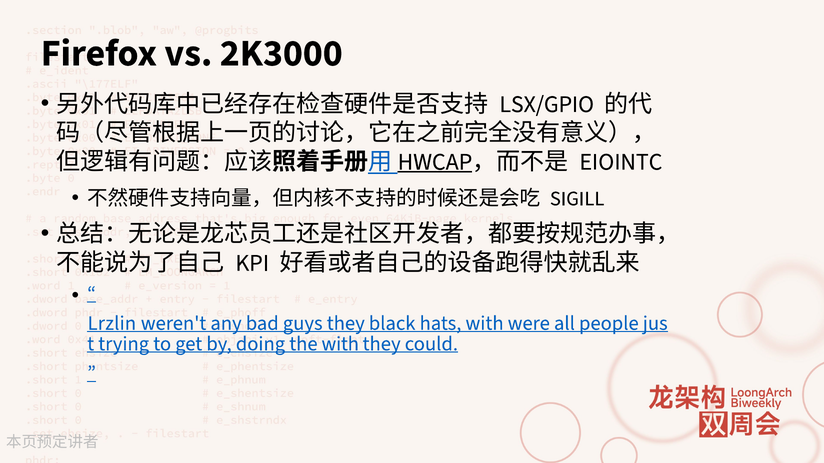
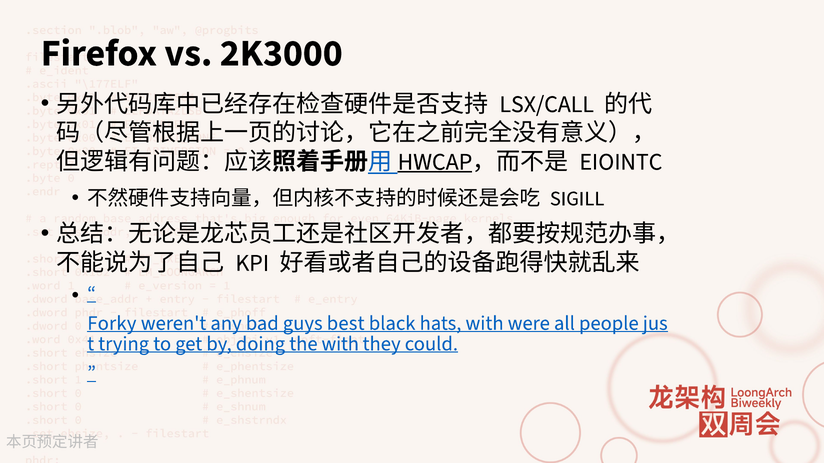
LSX/GPIO: LSX/GPIO -> LSX/CALL
Lrzlin: Lrzlin -> Forky
guys they: they -> best
